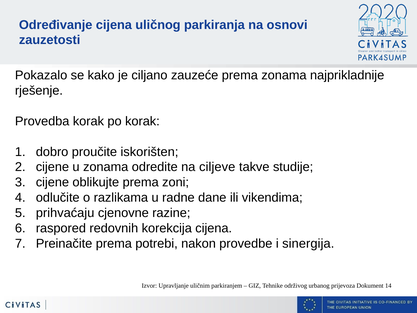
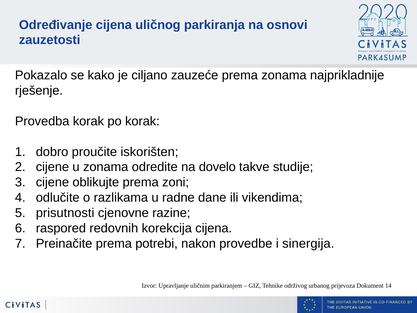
ciljeve: ciljeve -> dovelo
prihvaćaju: prihvaćaju -> prisutnosti
